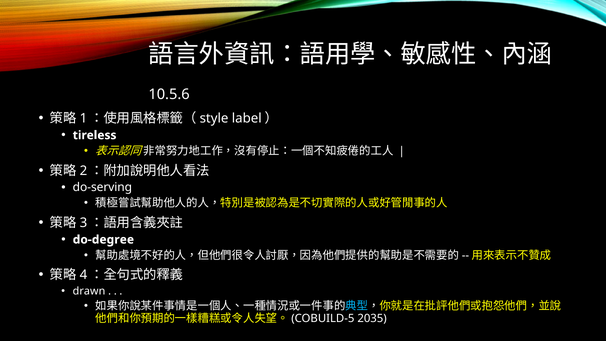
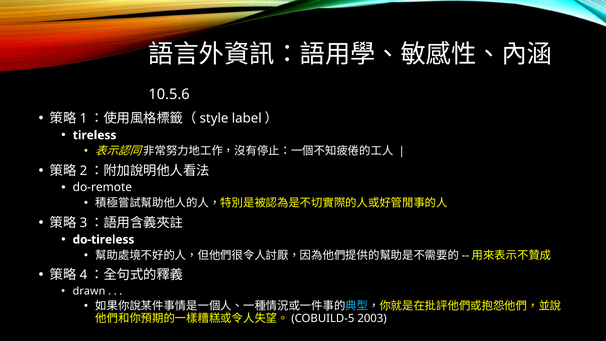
do-serving: do-serving -> do-remote
do-degree: do-degree -> do-tireless
2035: 2035 -> 2003
